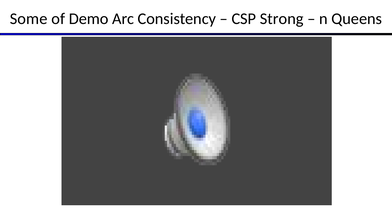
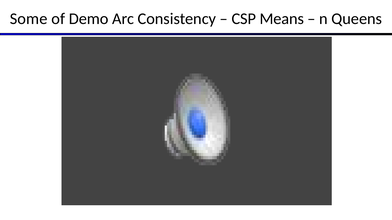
Strong: Strong -> Means
